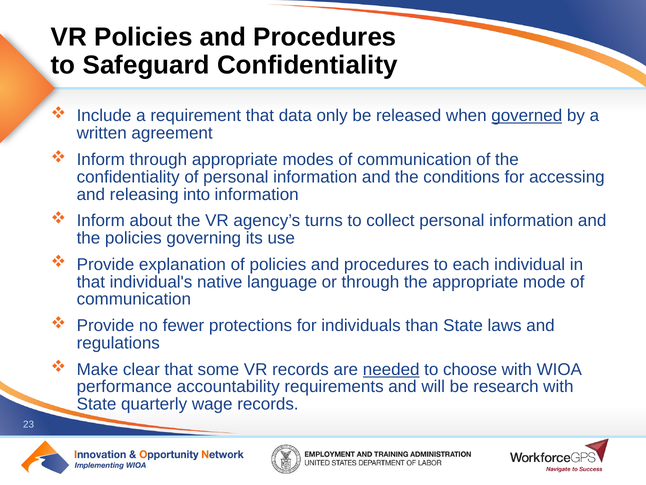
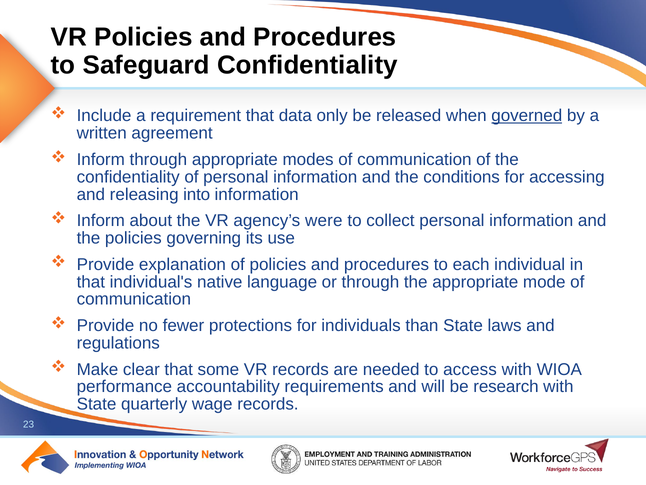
turns: turns -> were
needed underline: present -> none
choose: choose -> access
